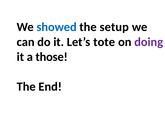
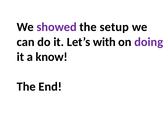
showed colour: blue -> purple
tote: tote -> with
those: those -> know
